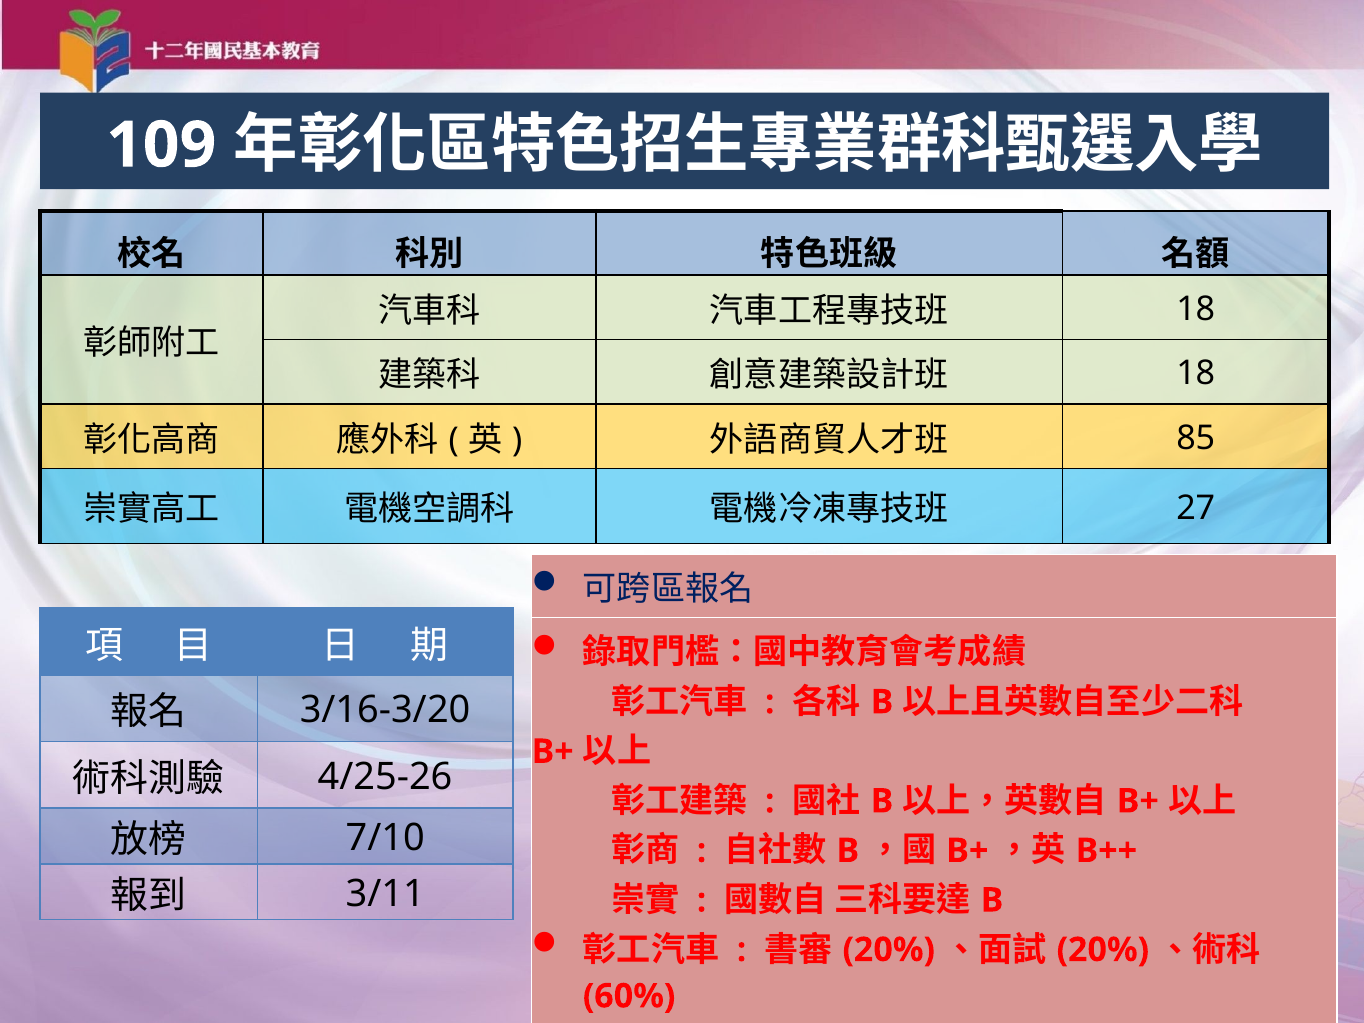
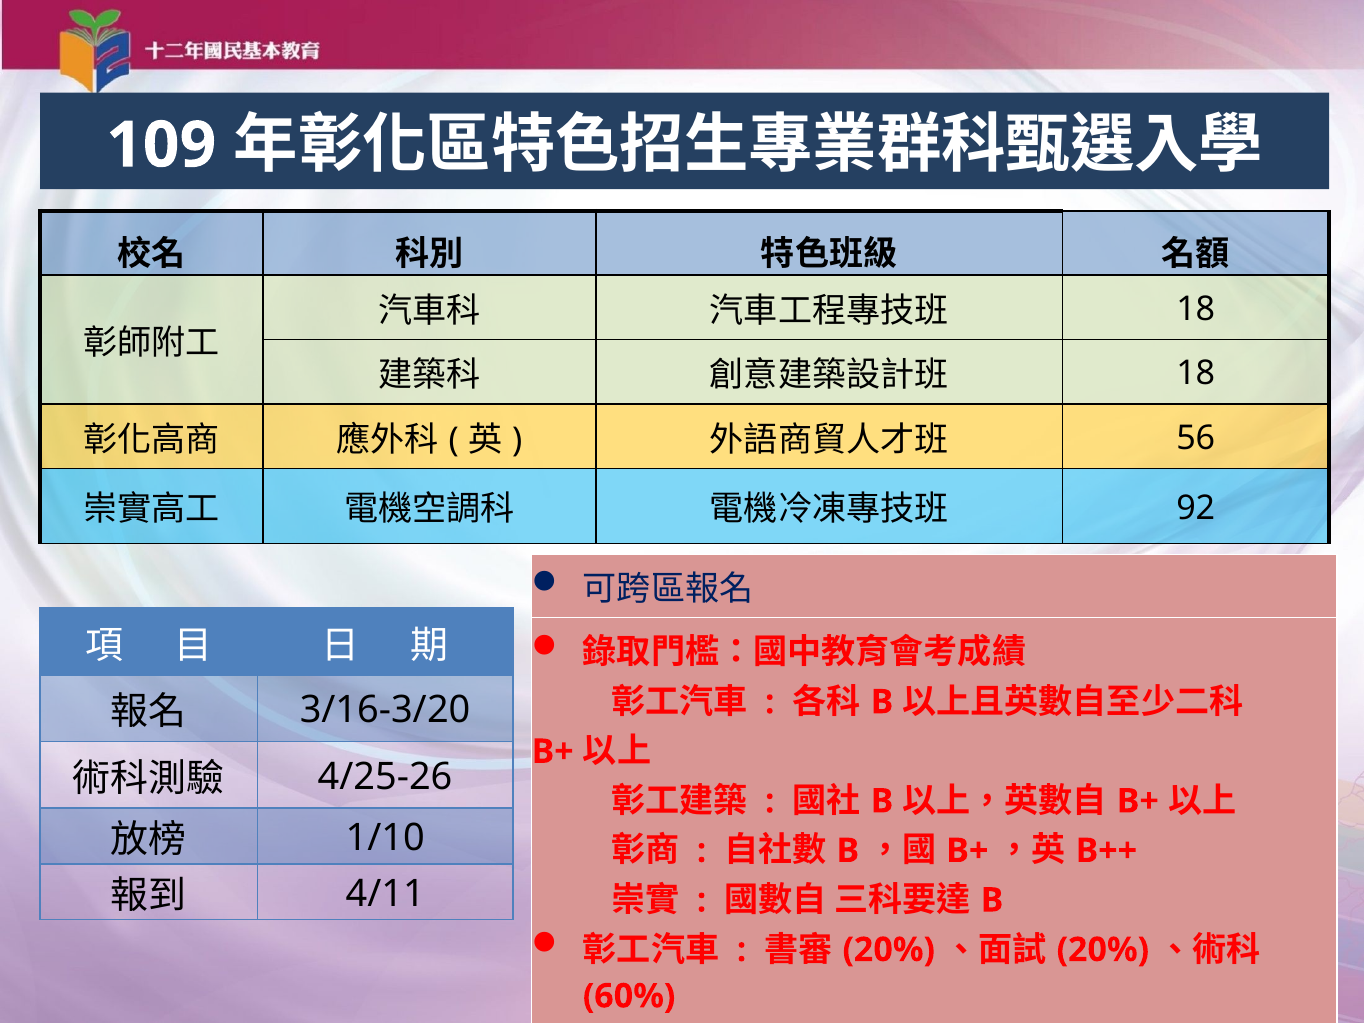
85: 85 -> 56
27: 27 -> 92
7/10: 7/10 -> 1/10
3/11: 3/11 -> 4/11
